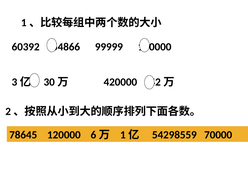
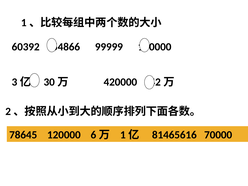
54298559: 54298559 -> 81465616
